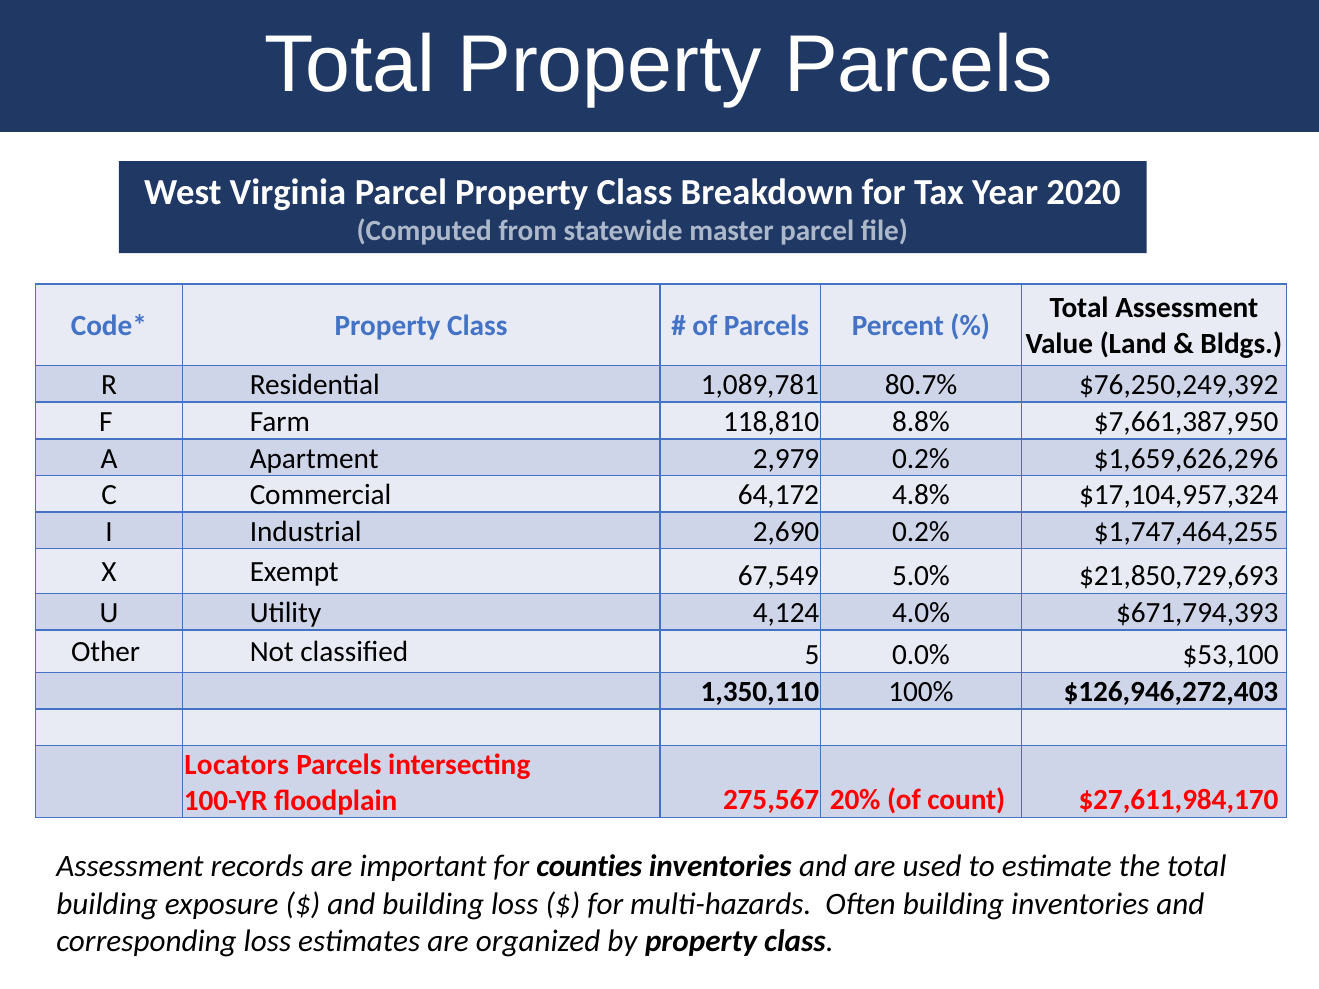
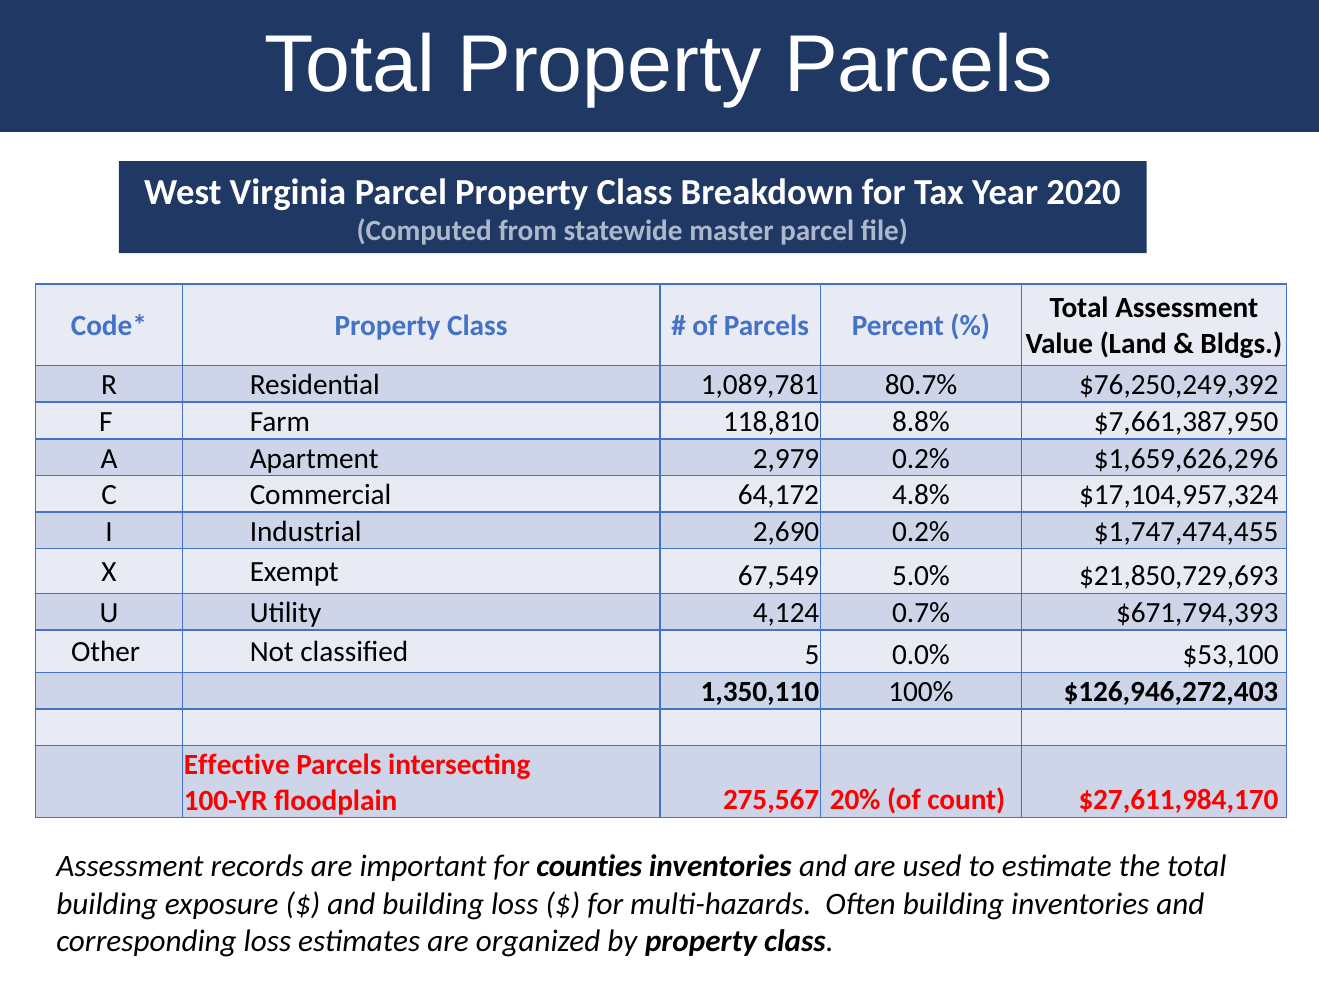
$1,747,464,255: $1,747,464,255 -> $1,747,474,455
4.0%: 4.0% -> 0.7%
Locators: Locators -> Effective
